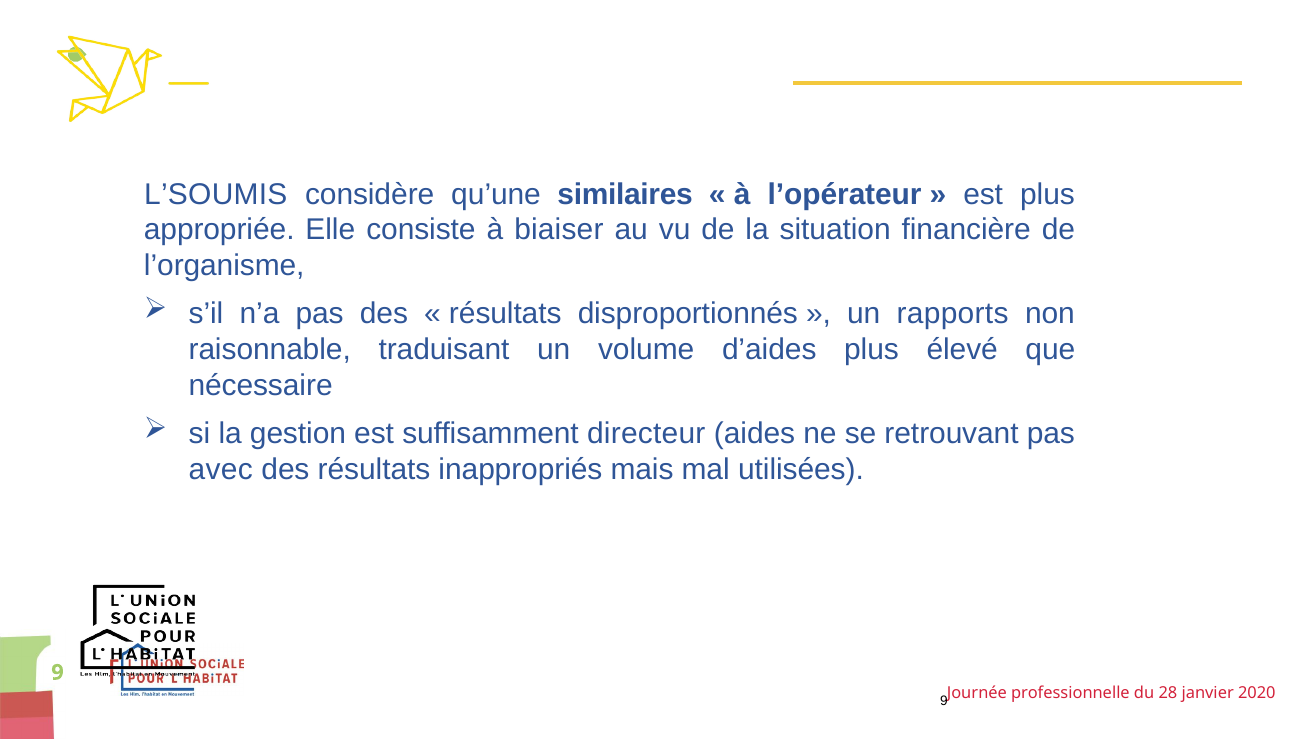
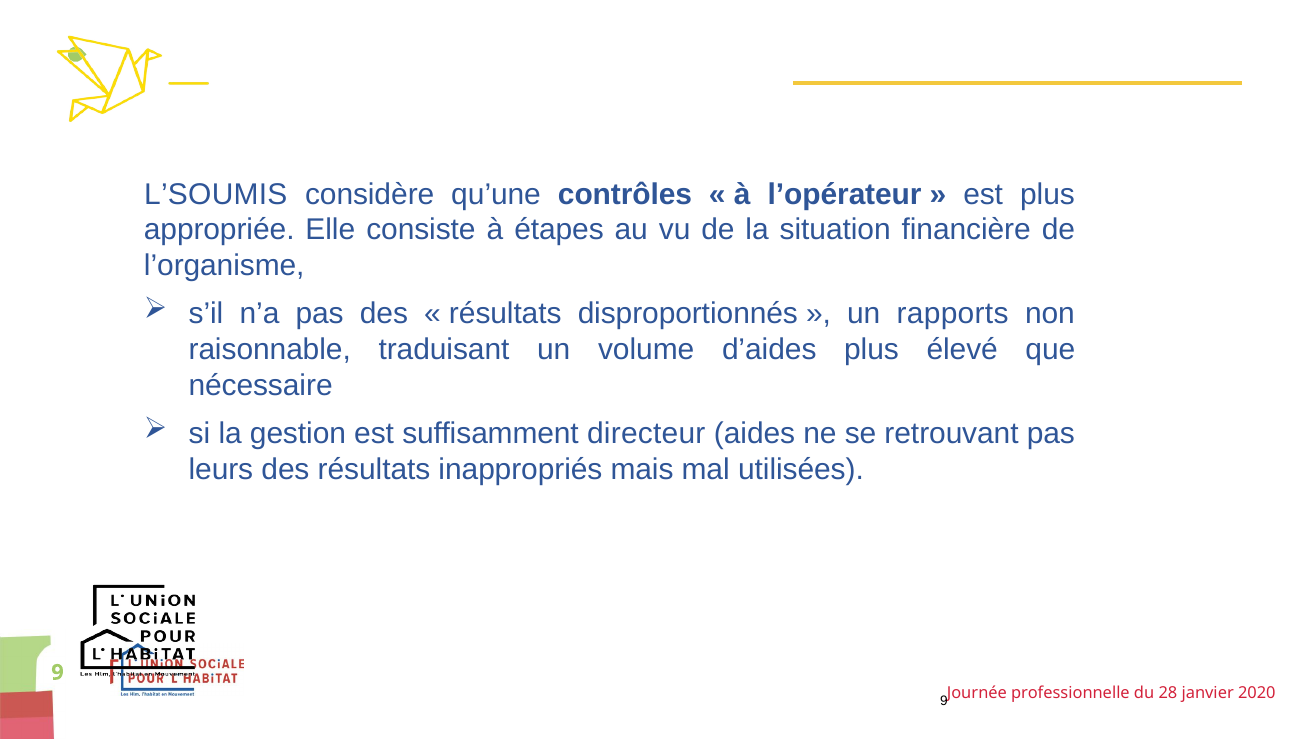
similaires: similaires -> contrôles
biaiser: biaiser -> étapes
avec: avec -> leurs
